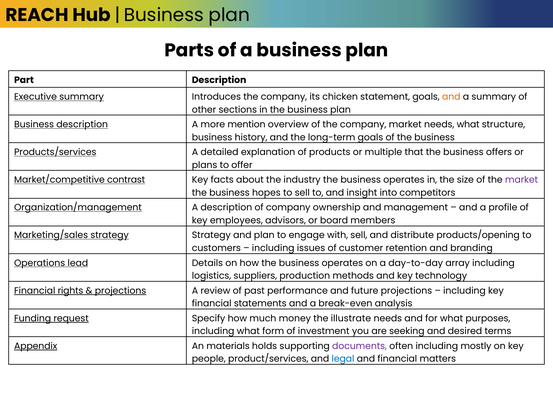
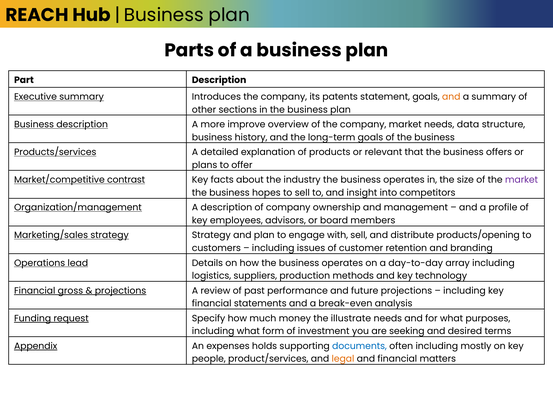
chicken: chicken -> patents
mention: mention -> improve
needs what: what -> data
multiple: multiple -> relevant
rights: rights -> gross
materials: materials -> expenses
documents colour: purple -> blue
legal colour: blue -> orange
